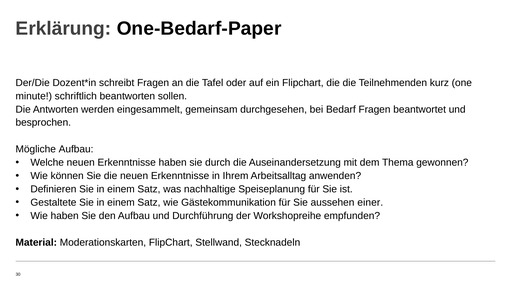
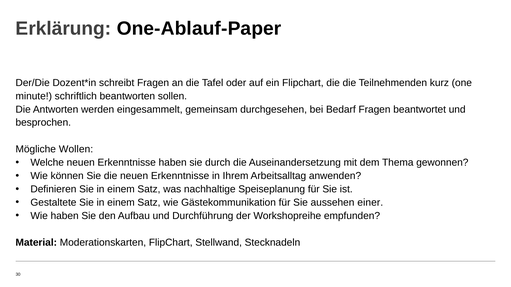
One-Bedarf-Paper: One-Bedarf-Paper -> One-Ablauf-Paper
Mögliche Aufbau: Aufbau -> Wollen
